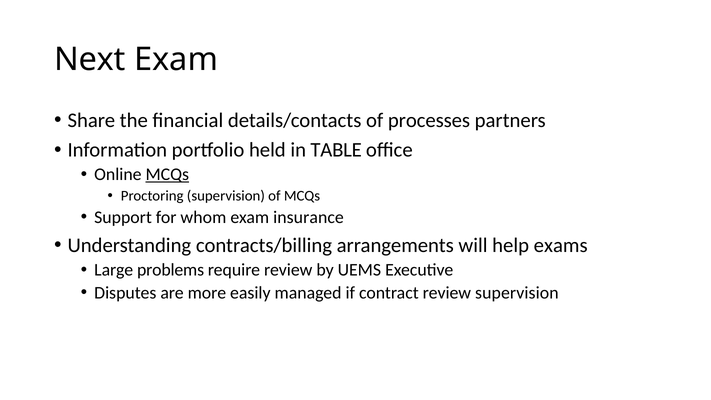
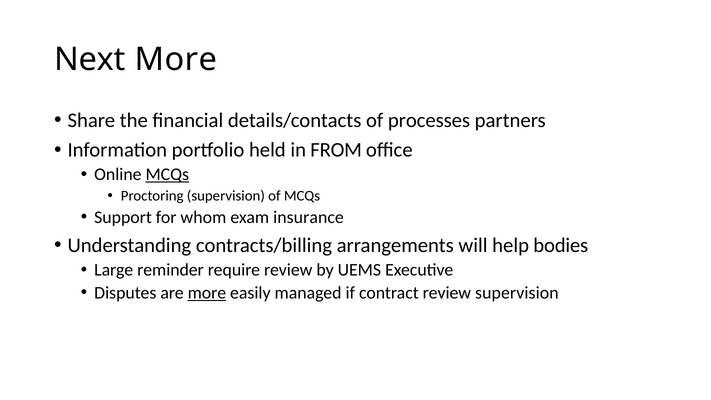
Next Exam: Exam -> More
TABLE: TABLE -> FROM
exams: exams -> bodies
problems: problems -> reminder
more at (207, 293) underline: none -> present
